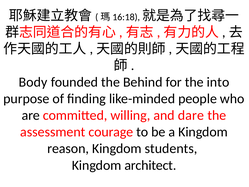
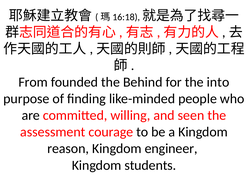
Body: Body -> From
dare: dare -> seen
students: students -> engineer
architect: architect -> students
